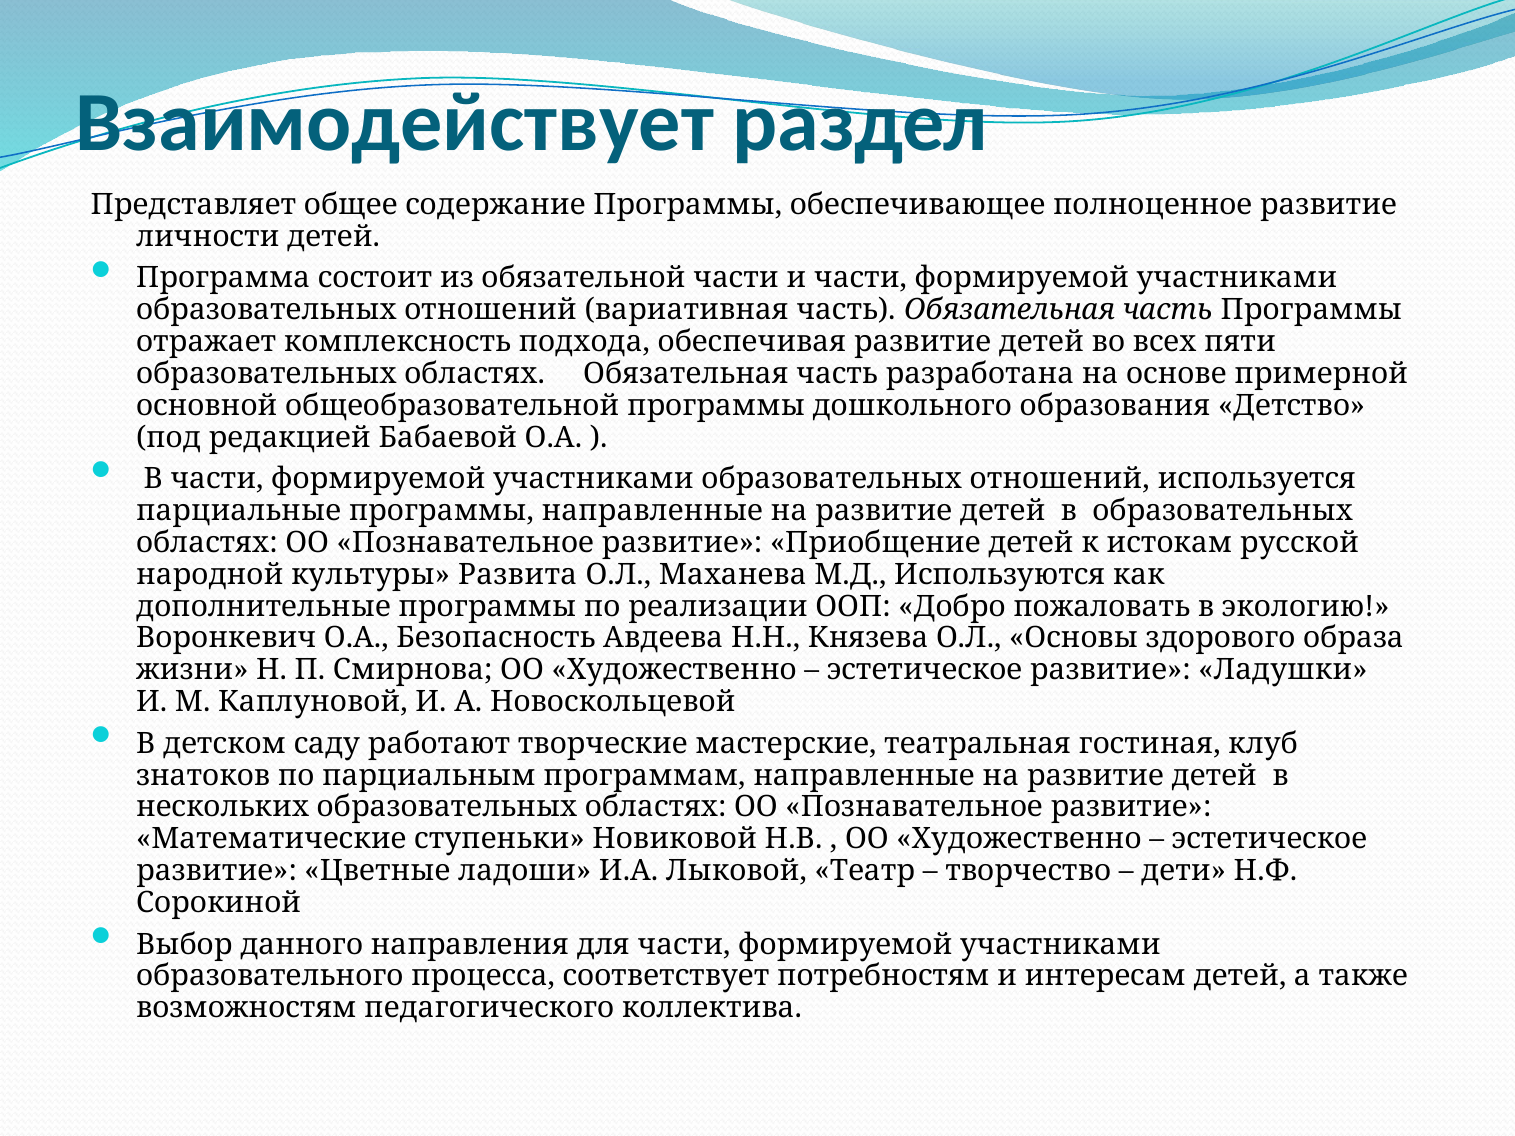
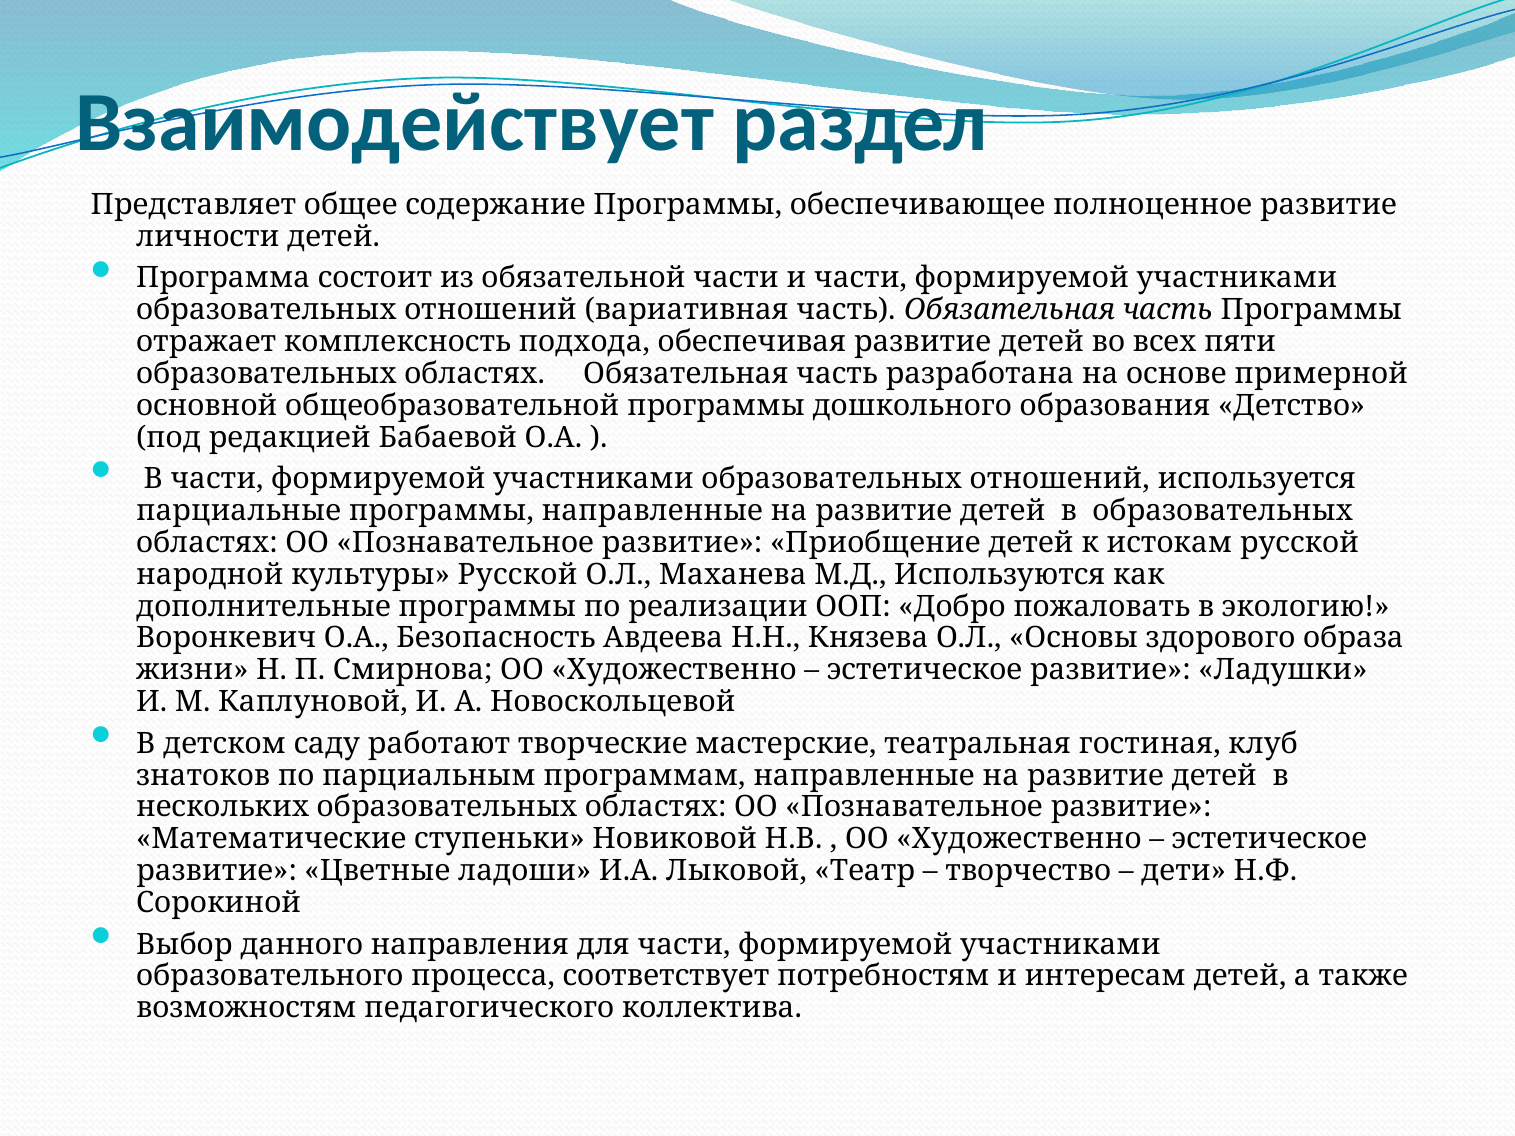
культуры Развита: Развита -> Русской
